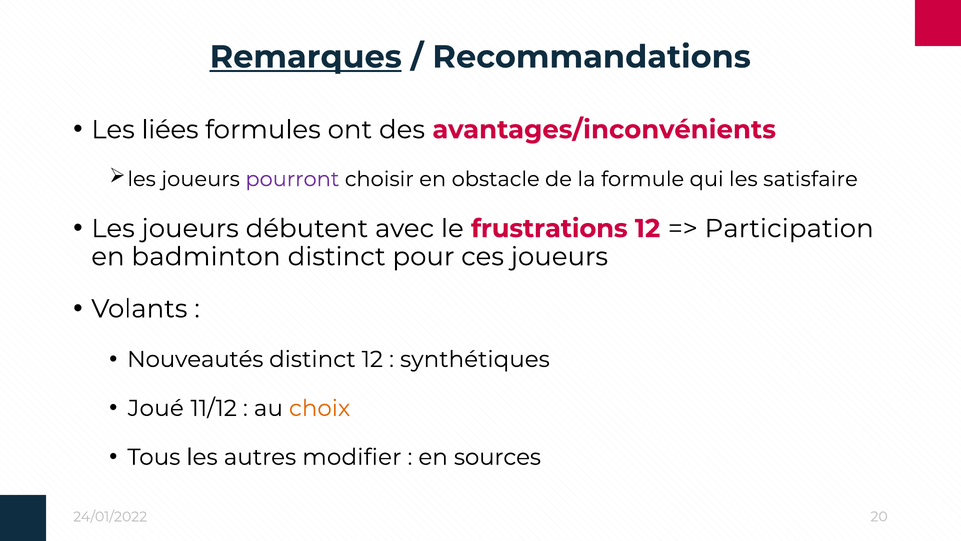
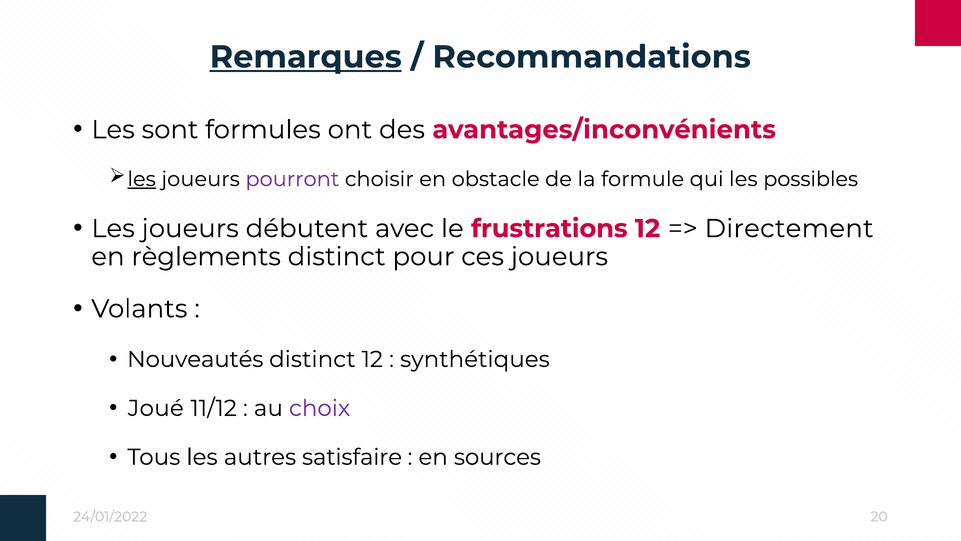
liées: liées -> sont
les at (142, 179) underline: none -> present
satisfaire: satisfaire -> possibles
Participation: Participation -> Directement
badminton: badminton -> règlements
choix colour: orange -> purple
modifier: modifier -> satisfaire
